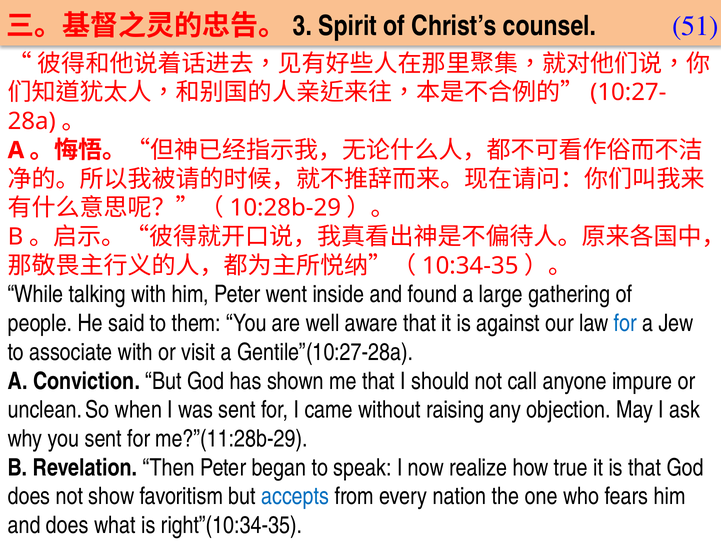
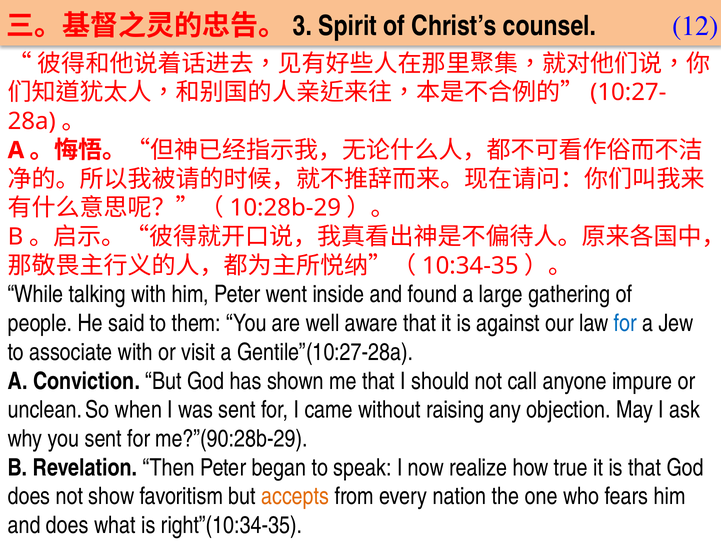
51: 51 -> 12
me?”(11:28b-29: me?”(11:28b-29 -> me?”(90:28b-29
accepts colour: blue -> orange
